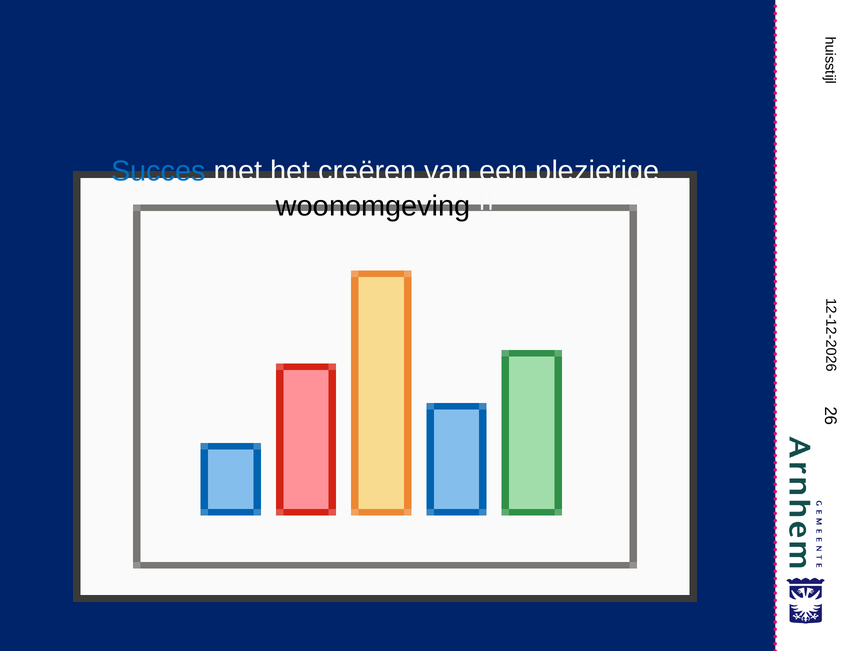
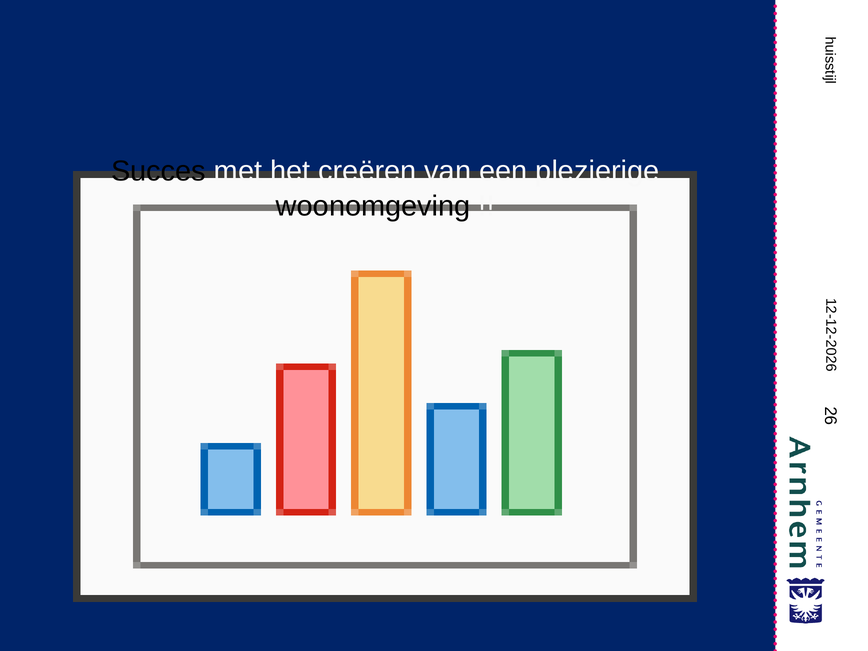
Succes colour: blue -> black
